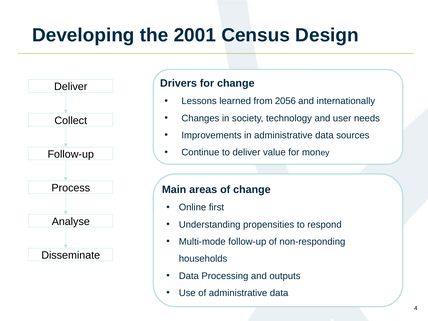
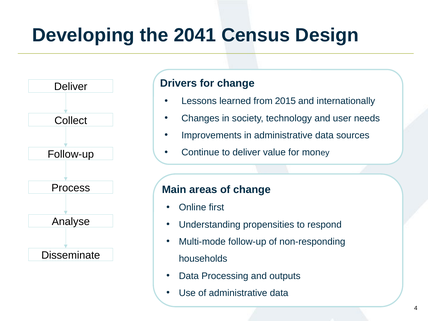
2001: 2001 -> 2041
2056: 2056 -> 2015
